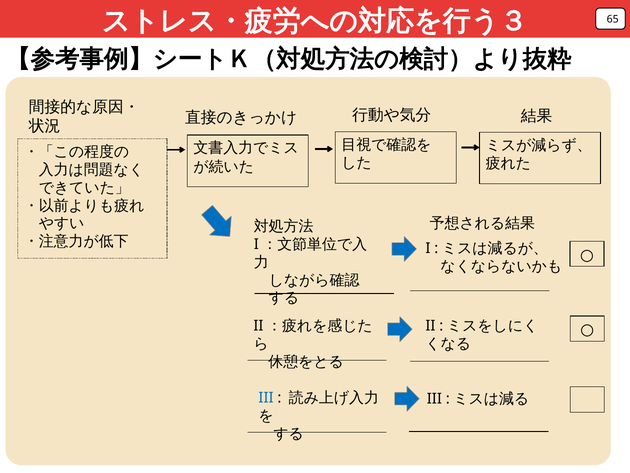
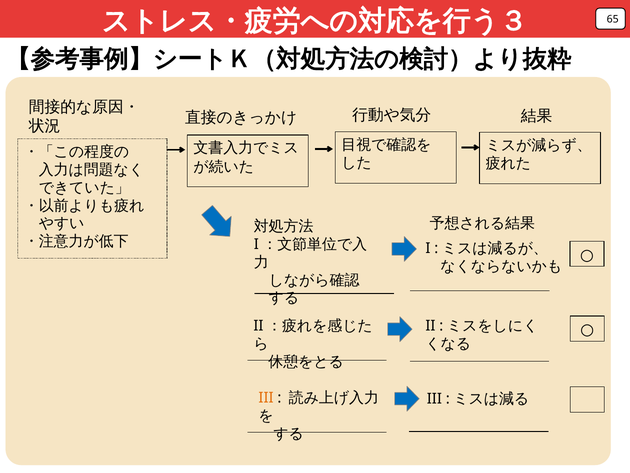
III at (266, 398) colour: blue -> orange
